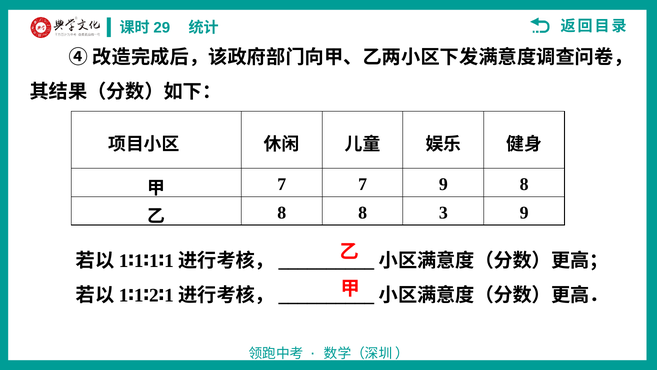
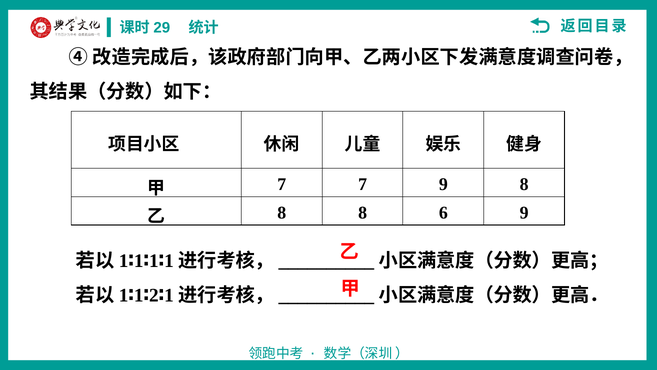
3: 3 -> 6
